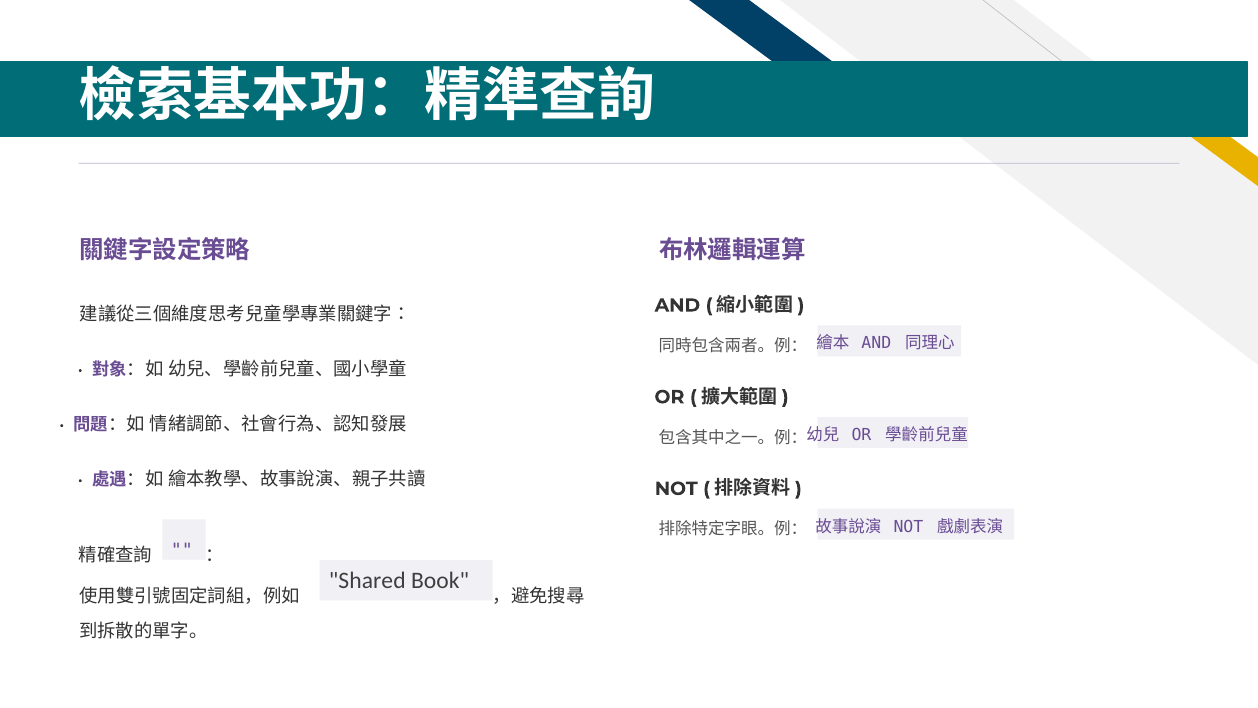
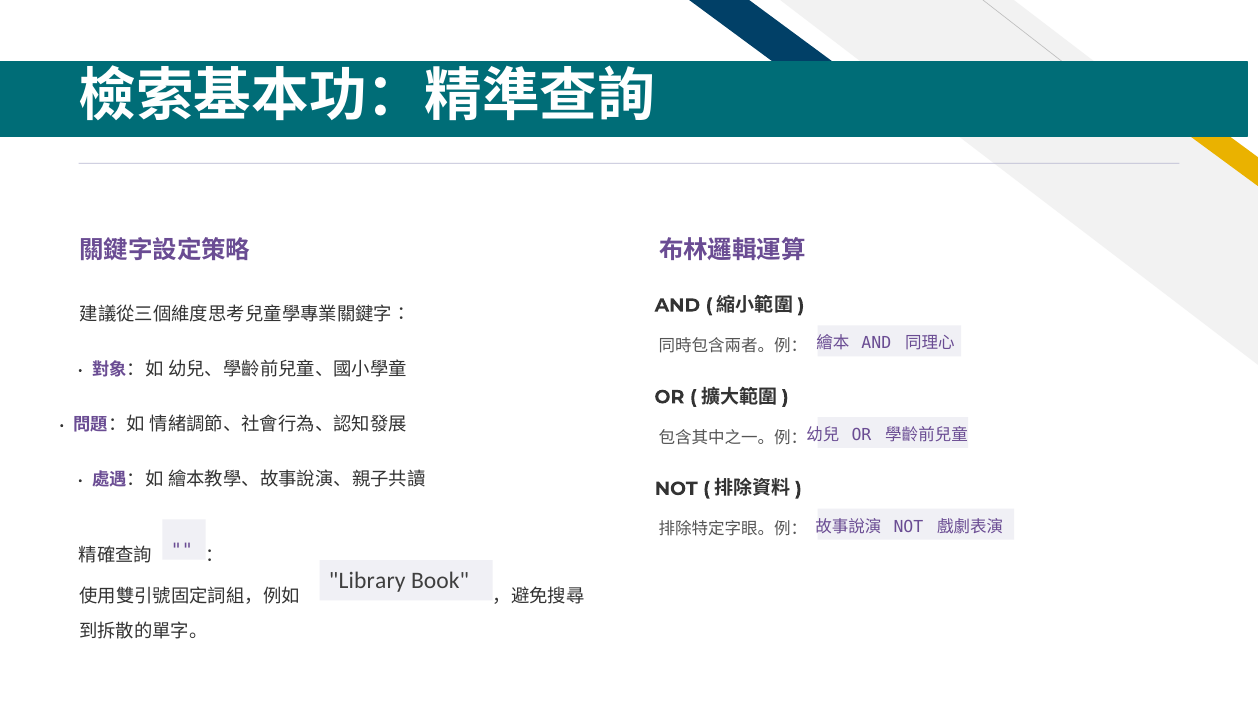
Shared: Shared -> Library
